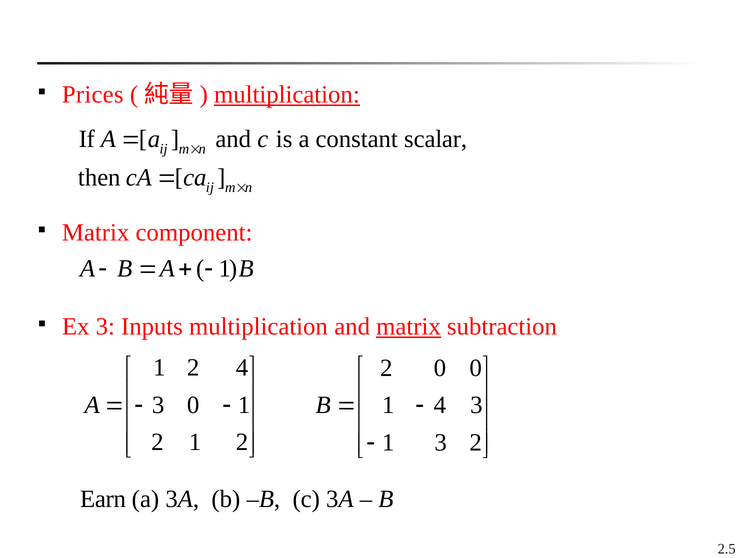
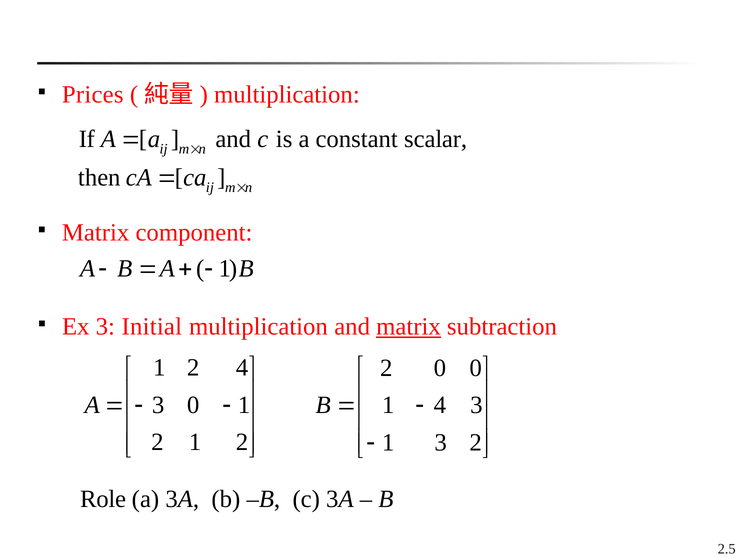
multiplication at (287, 95) underline: present -> none
Inputs: Inputs -> Initial
Earn: Earn -> Role
